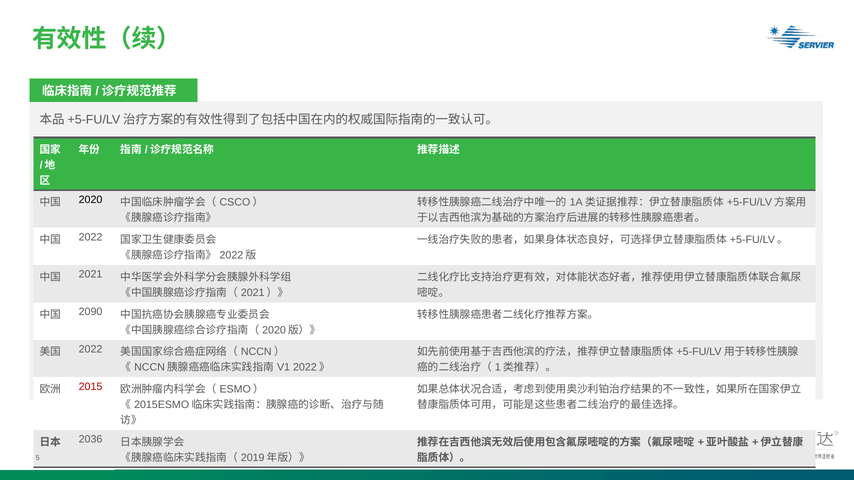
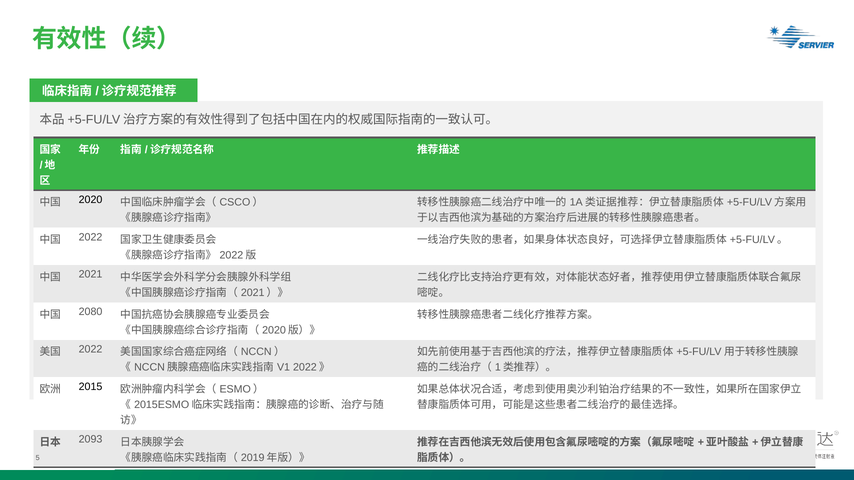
2090: 2090 -> 2080
2015 colour: red -> black
2036: 2036 -> 2093
